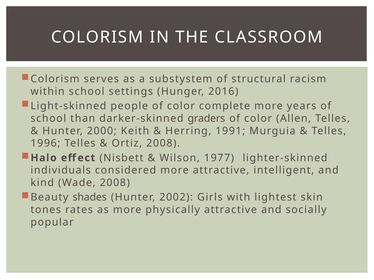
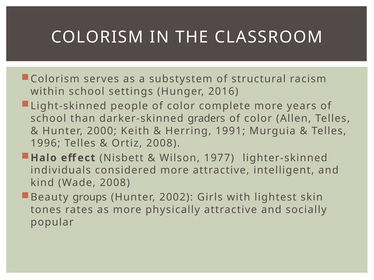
shades: shades -> groups
